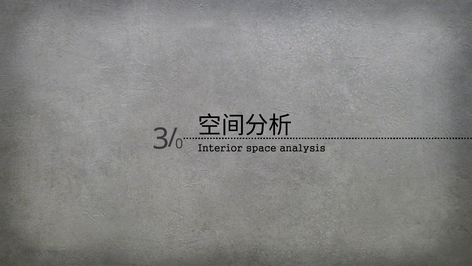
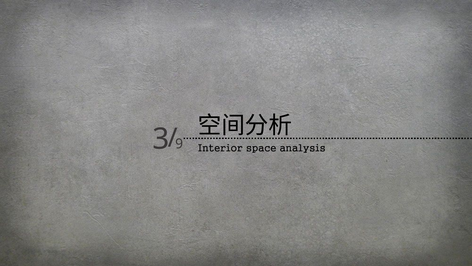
0: 0 -> 9
